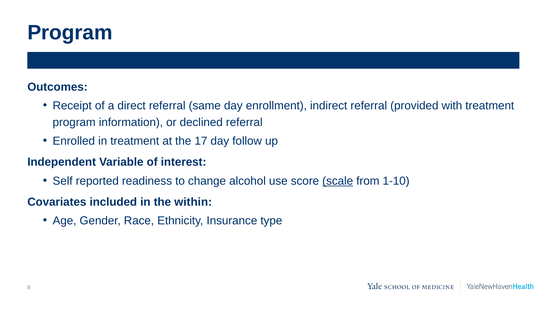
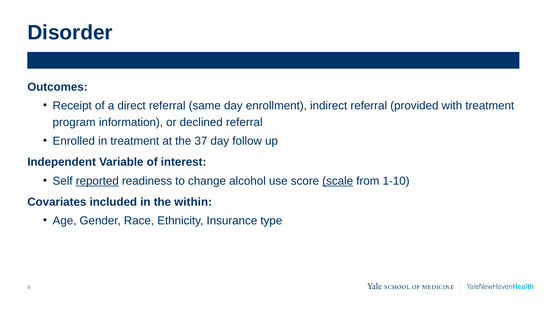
Program at (70, 33): Program -> Disorder
17: 17 -> 37
reported underline: none -> present
